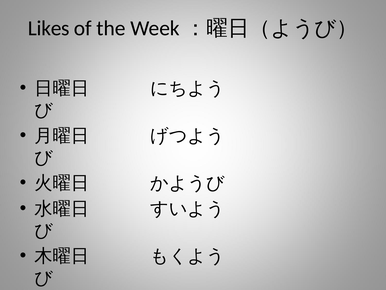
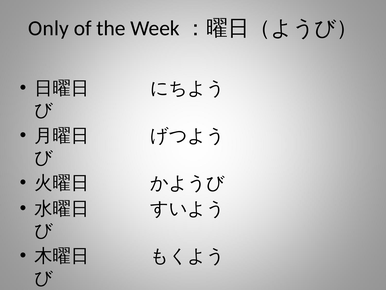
Likes: Likes -> Only
